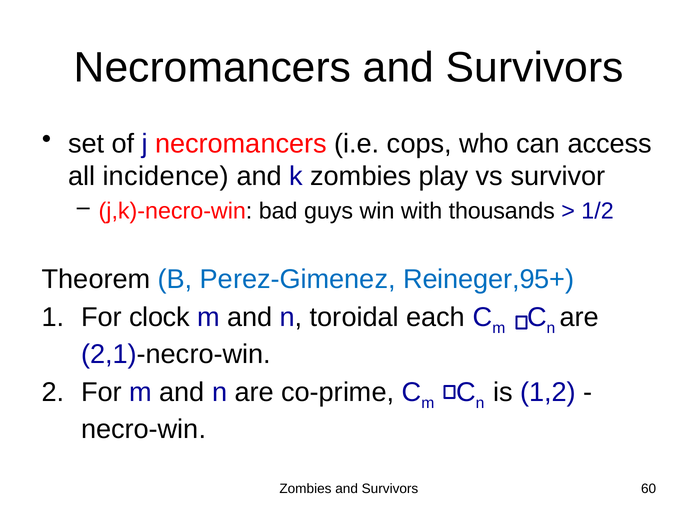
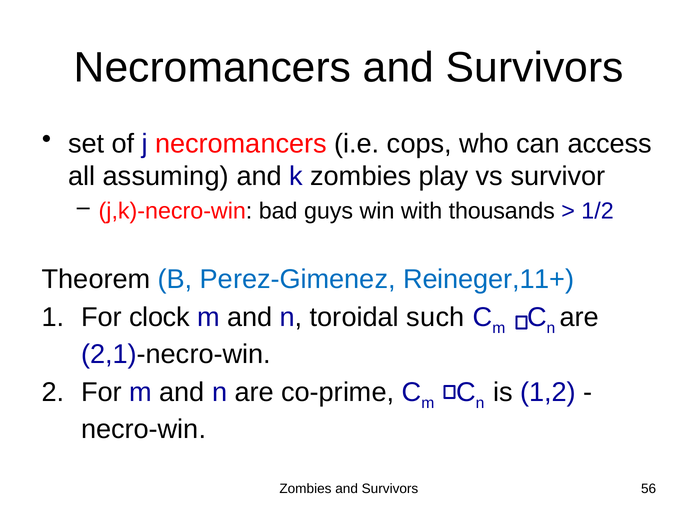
incidence: incidence -> assuming
Reineger,95+: Reineger,95+ -> Reineger,11+
each: each -> such
60: 60 -> 56
